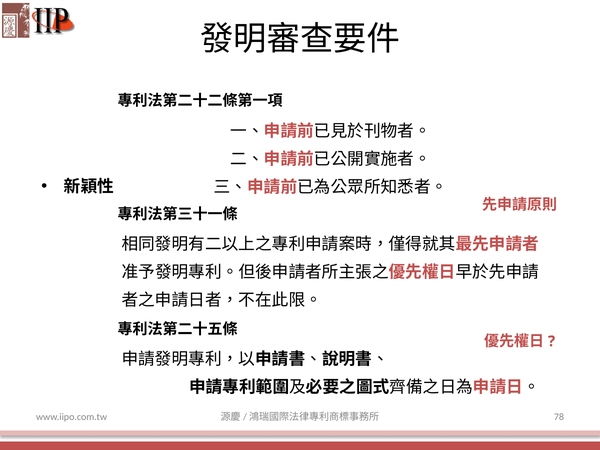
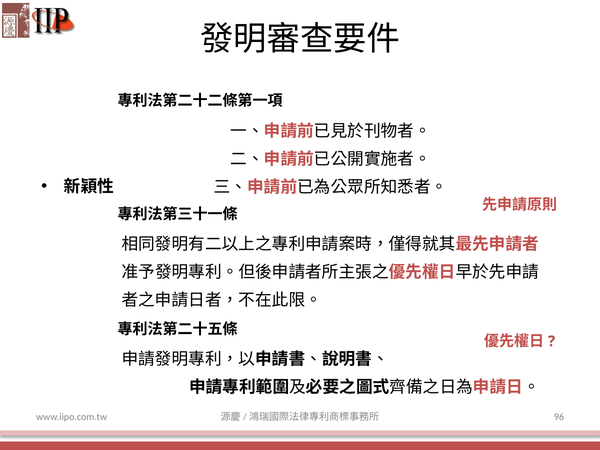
78: 78 -> 96
